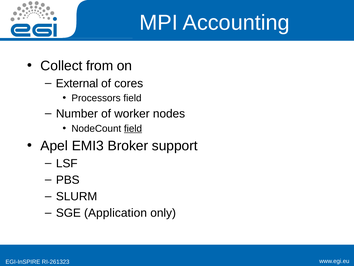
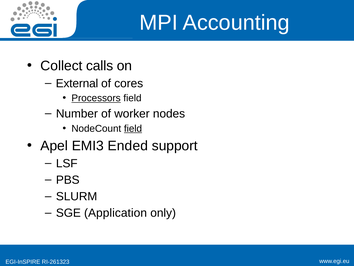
from: from -> calls
Processors underline: none -> present
Broker: Broker -> Ended
